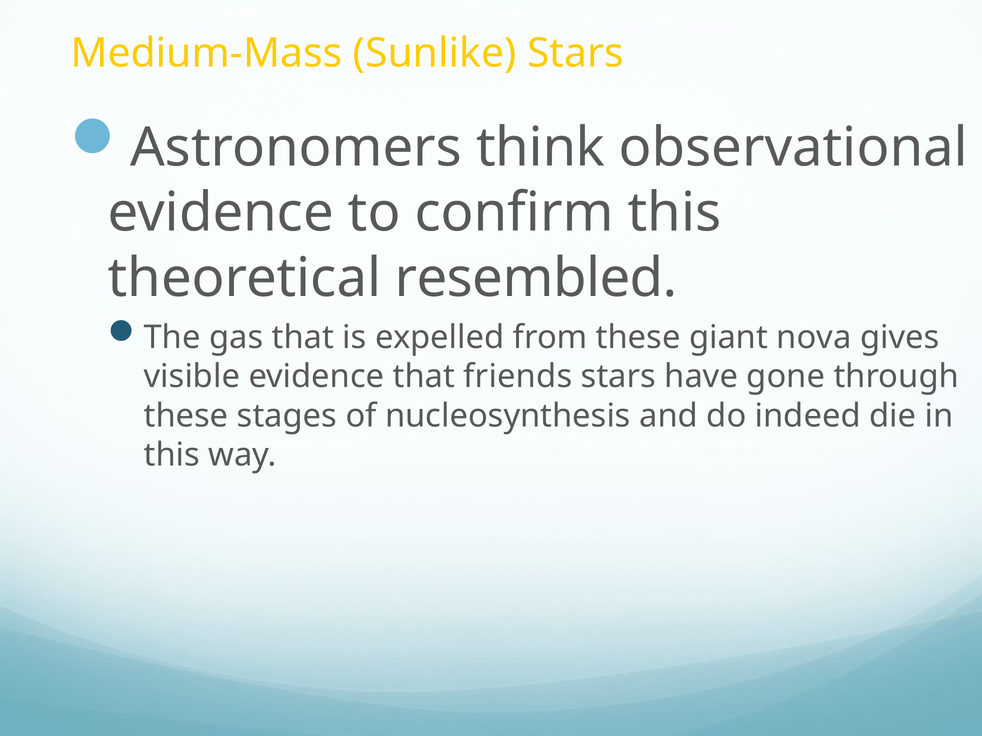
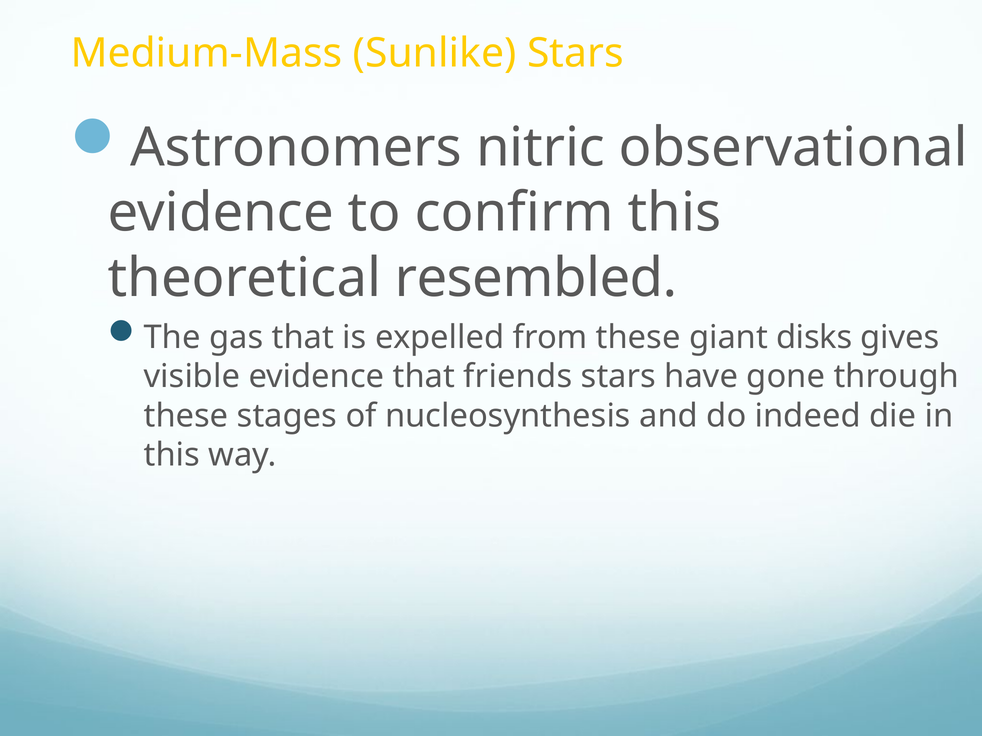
think: think -> nitric
nova: nova -> disks
